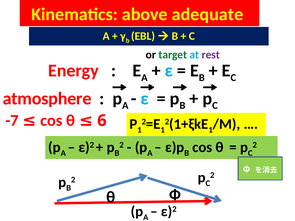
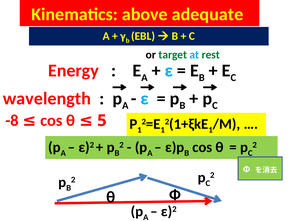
rest colour: purple -> green
atmosphere: atmosphere -> wavelength
-7: -7 -> -8
6: 6 -> 5
